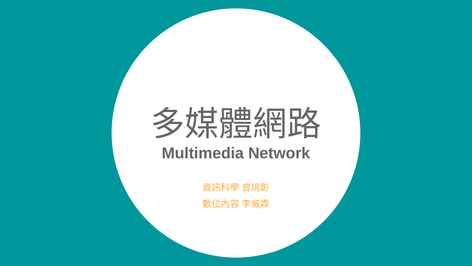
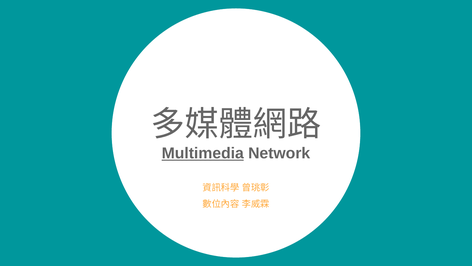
Multimedia underline: none -> present
